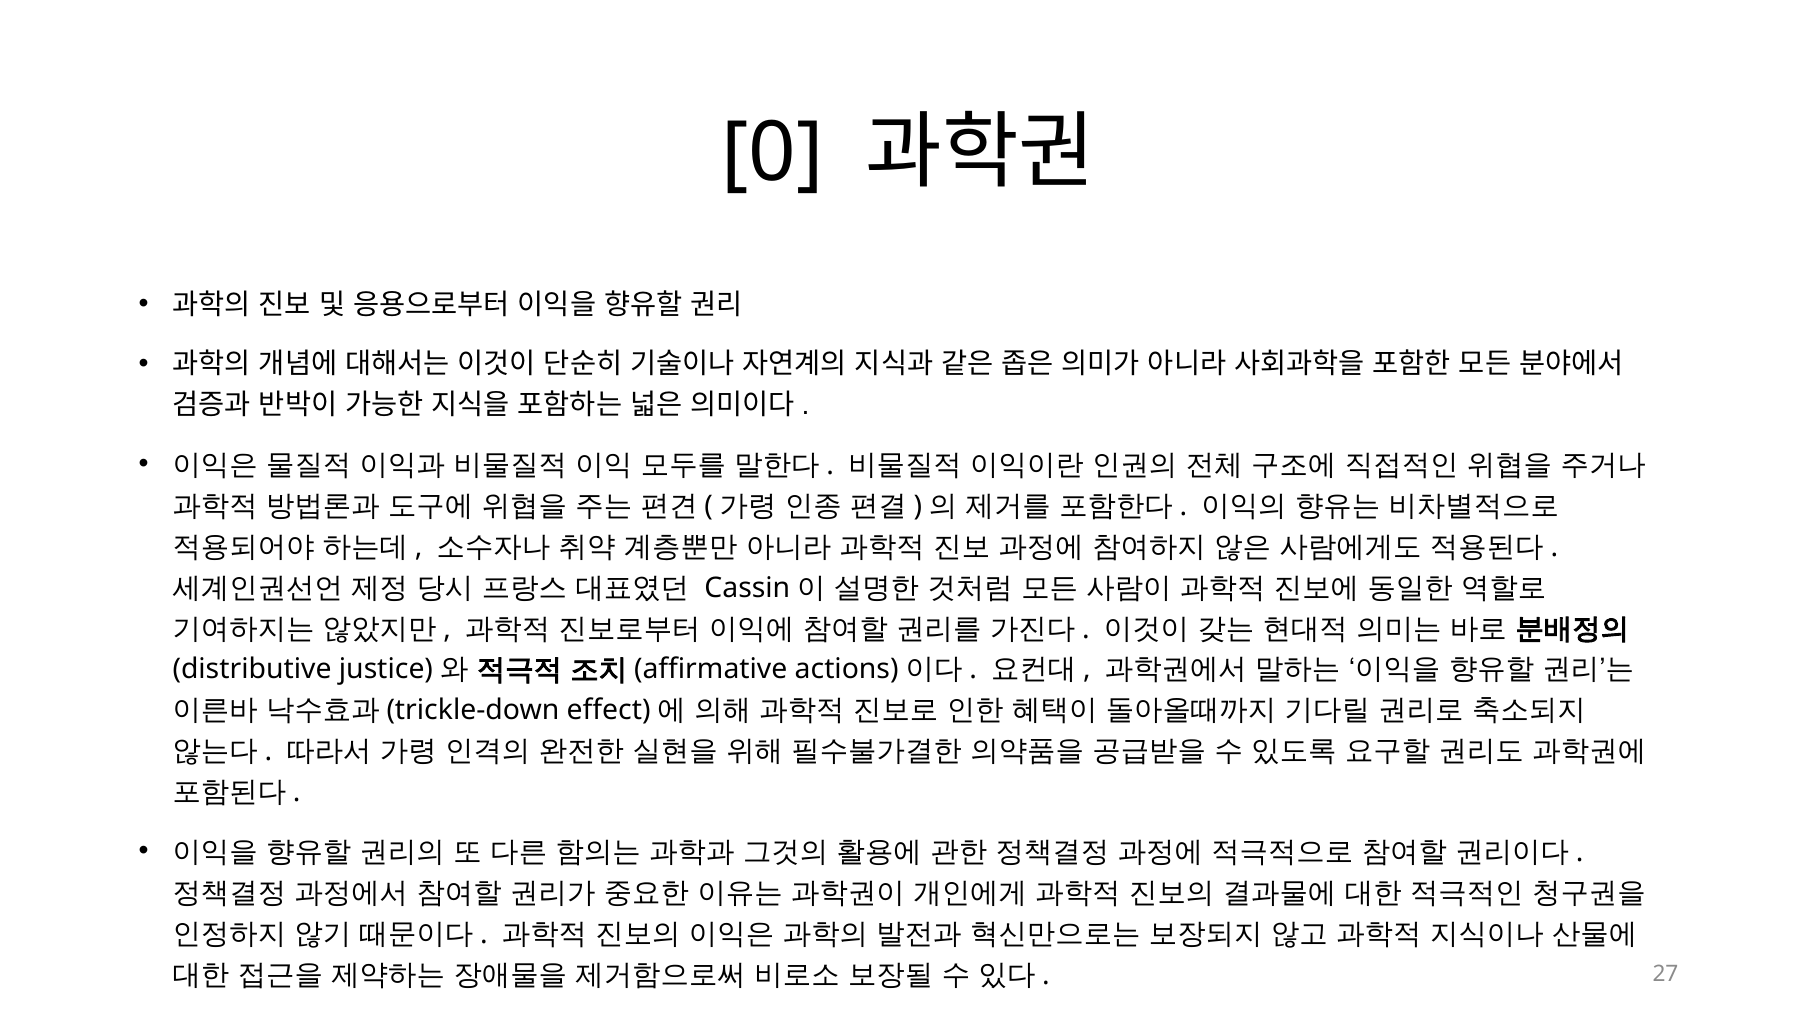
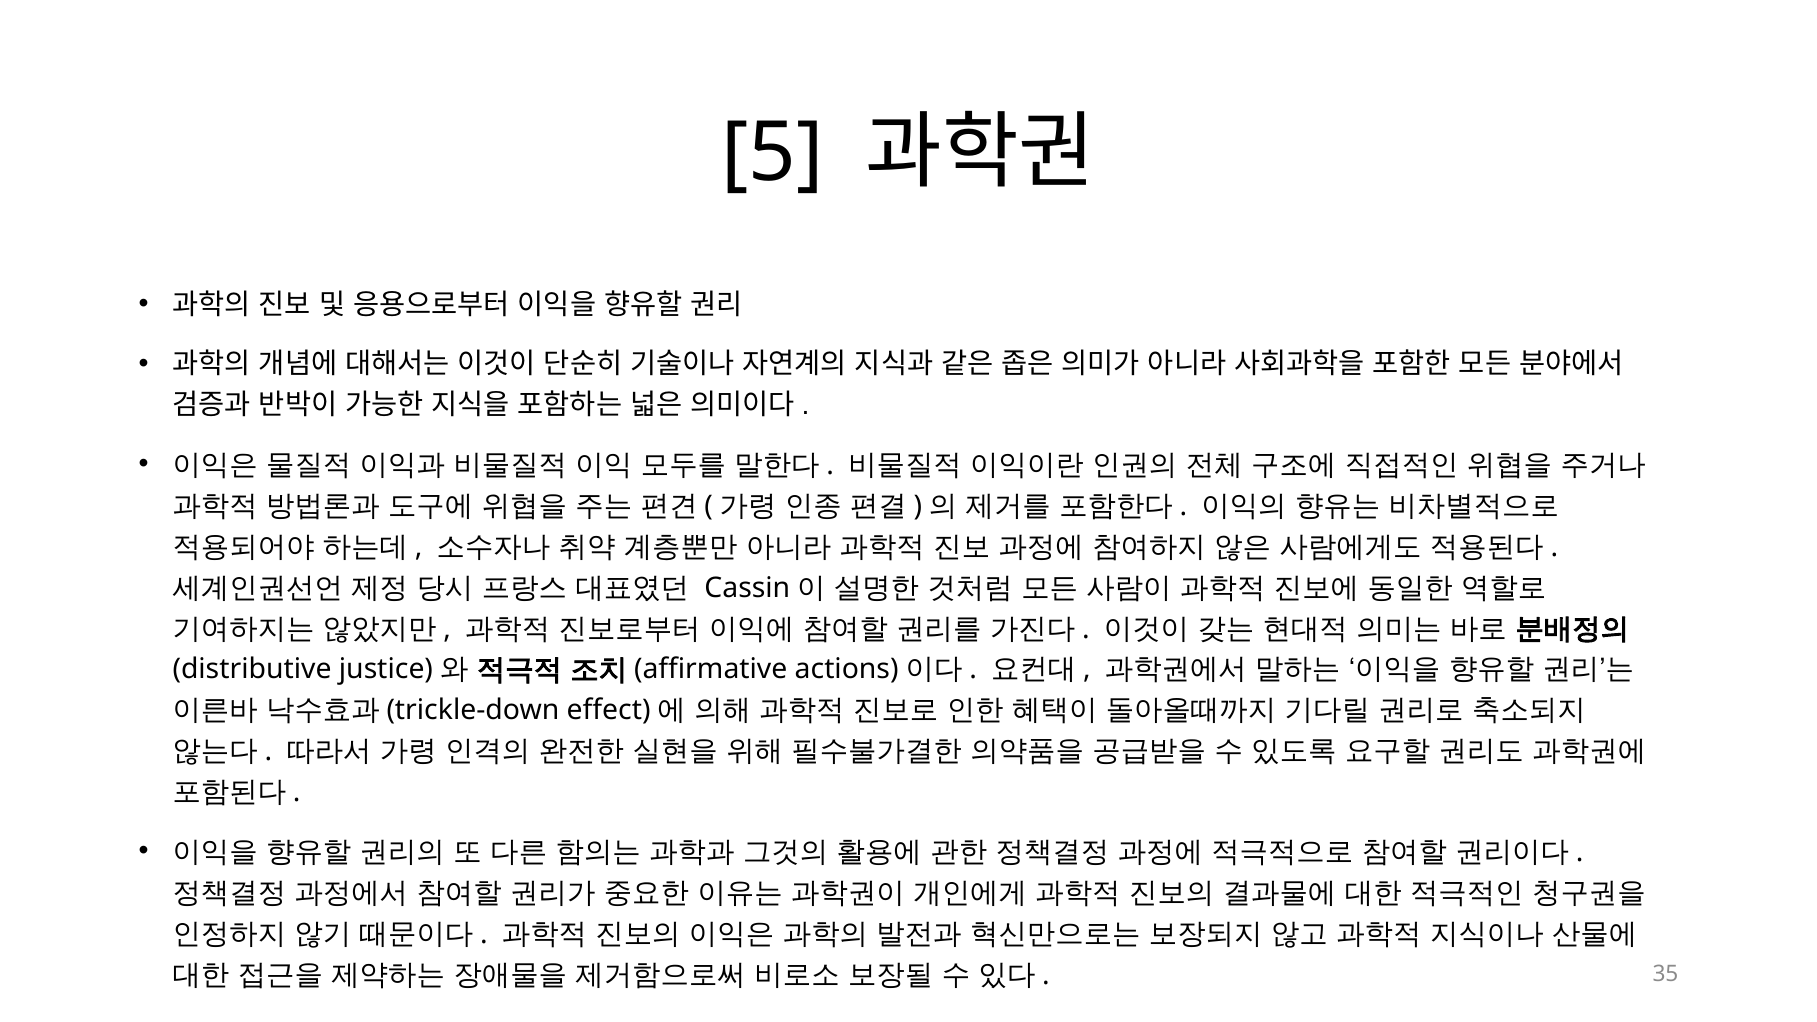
0: 0 -> 5
27: 27 -> 35
